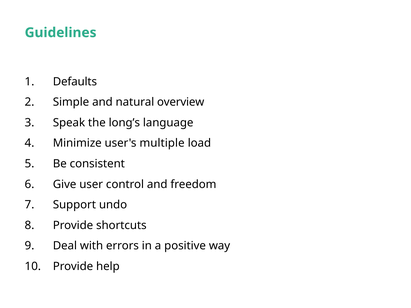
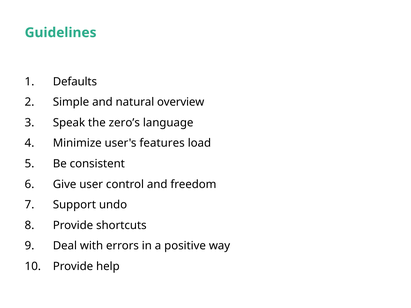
long’s: long’s -> zero’s
multiple: multiple -> features
